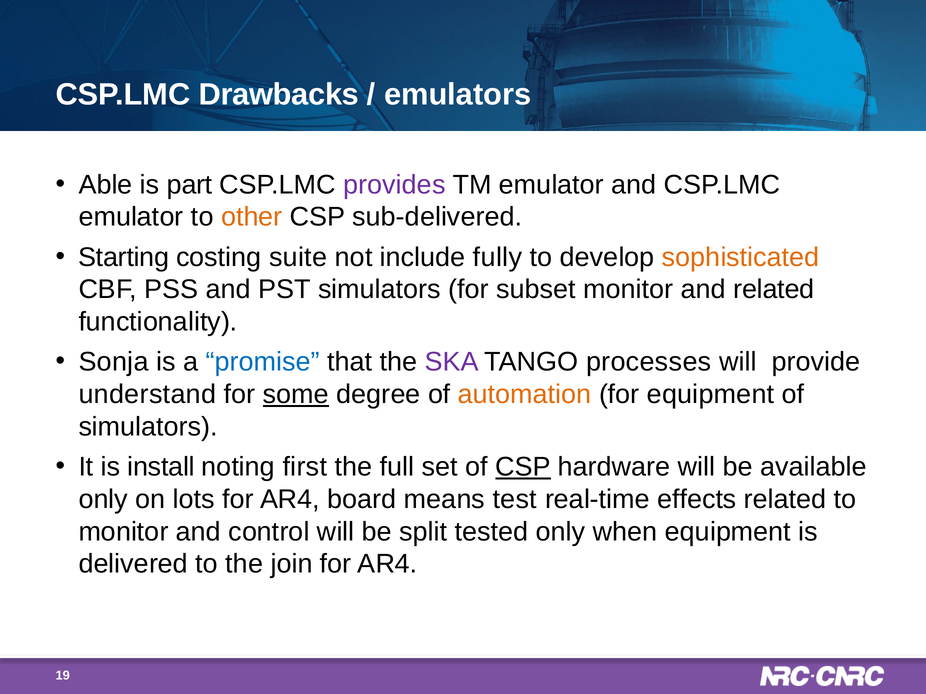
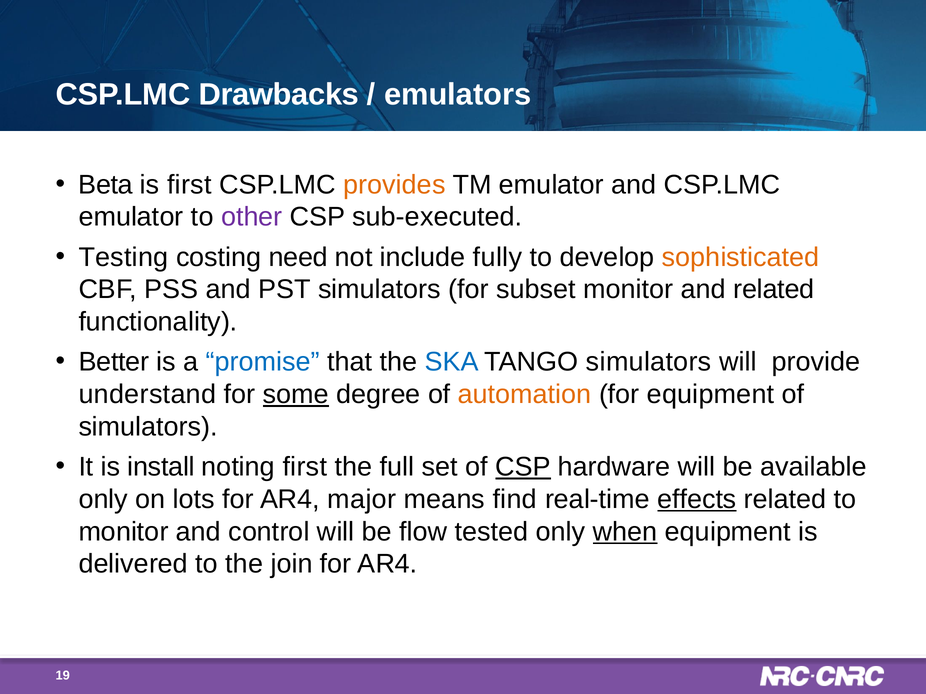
Able: Able -> Beta
is part: part -> first
provides colour: purple -> orange
other colour: orange -> purple
sub-delivered: sub-delivered -> sub-executed
Starting: Starting -> Testing
suite: suite -> need
Sonja: Sonja -> Better
SKA colour: purple -> blue
TANGO processes: processes -> simulators
board: board -> major
test: test -> find
effects underline: none -> present
split: split -> flow
when underline: none -> present
